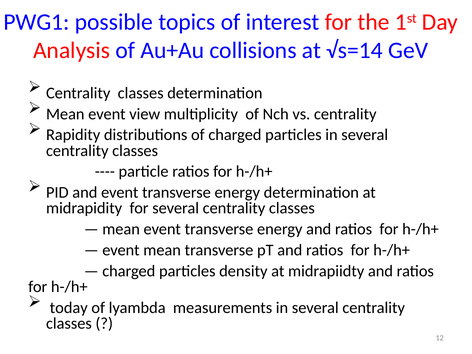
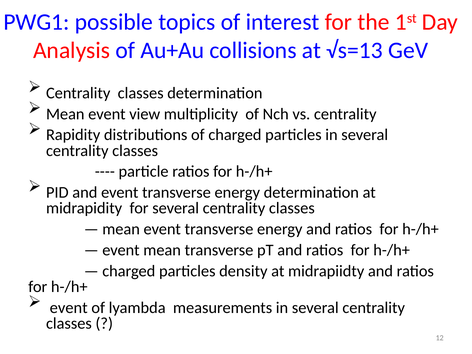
√s=14: √s=14 -> √s=13
today at (69, 308): today -> event
